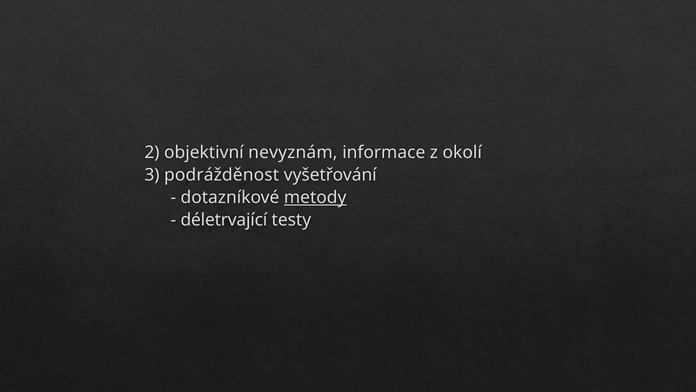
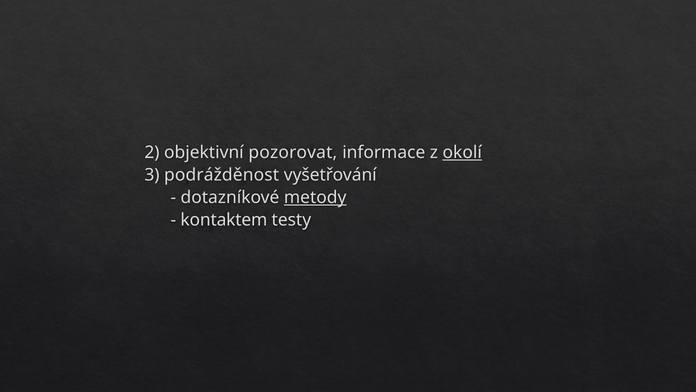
nevyznám: nevyznám -> pozorovat
okolí underline: none -> present
déletrvající: déletrvající -> kontaktem
